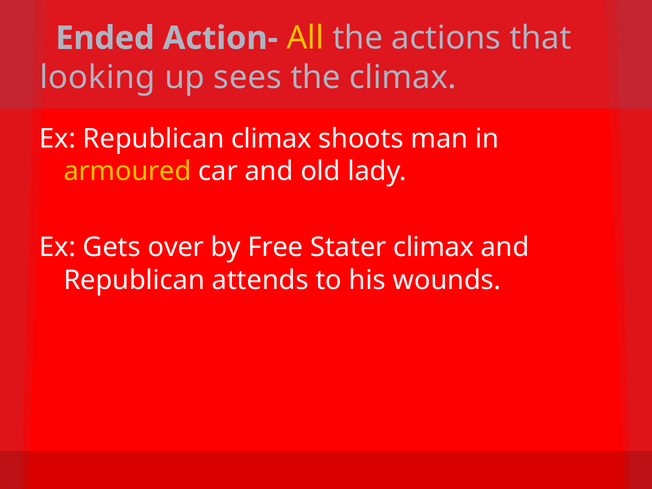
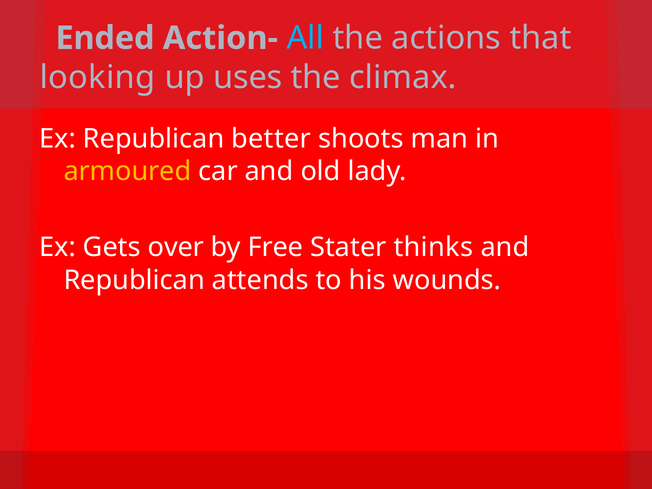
All colour: yellow -> light blue
sees: sees -> uses
Republican climax: climax -> better
Stater climax: climax -> thinks
